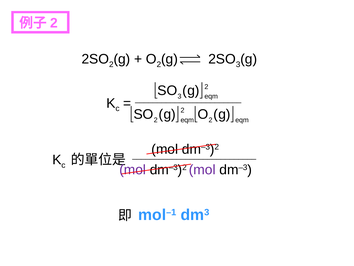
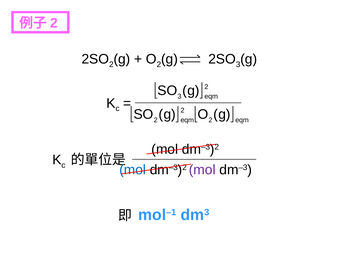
mol at (133, 169) colour: purple -> blue
